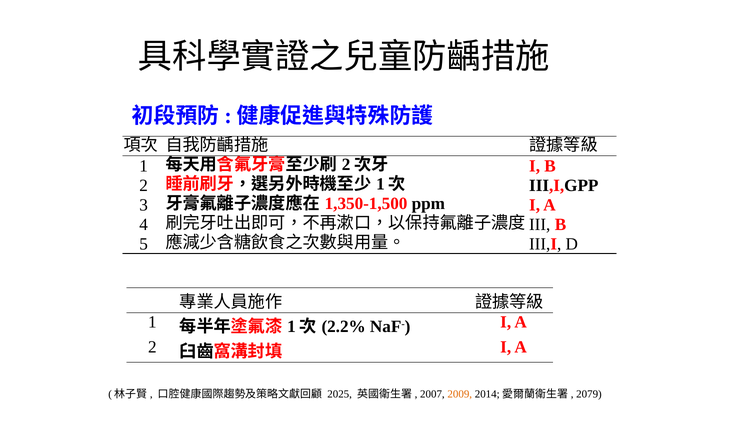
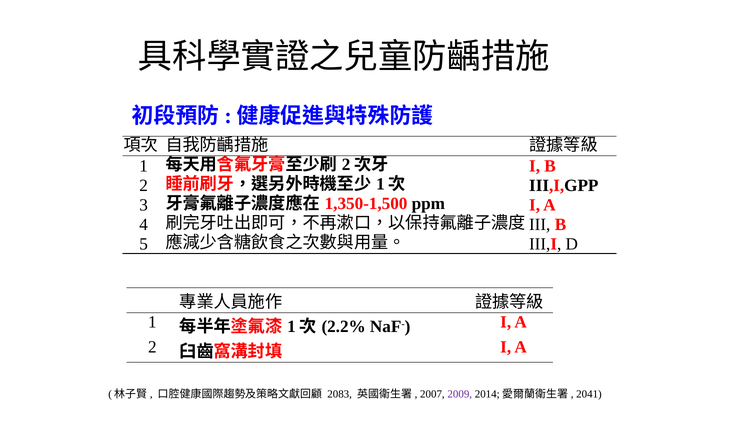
2025: 2025 -> 2083
2009 colour: orange -> purple
2079: 2079 -> 2041
